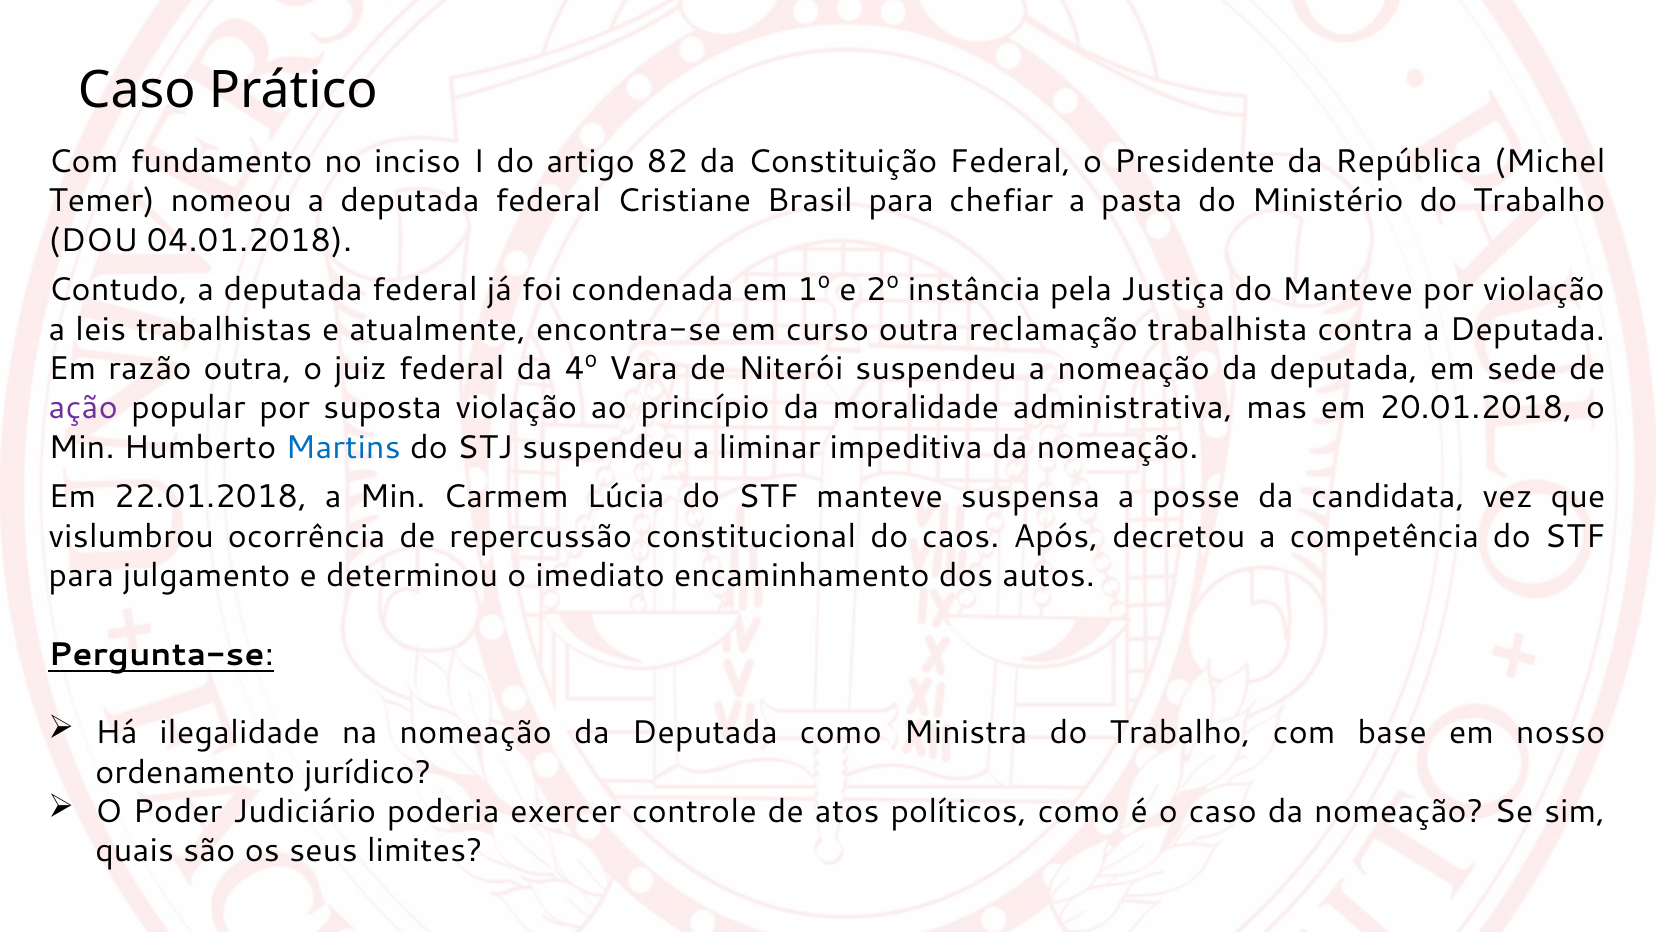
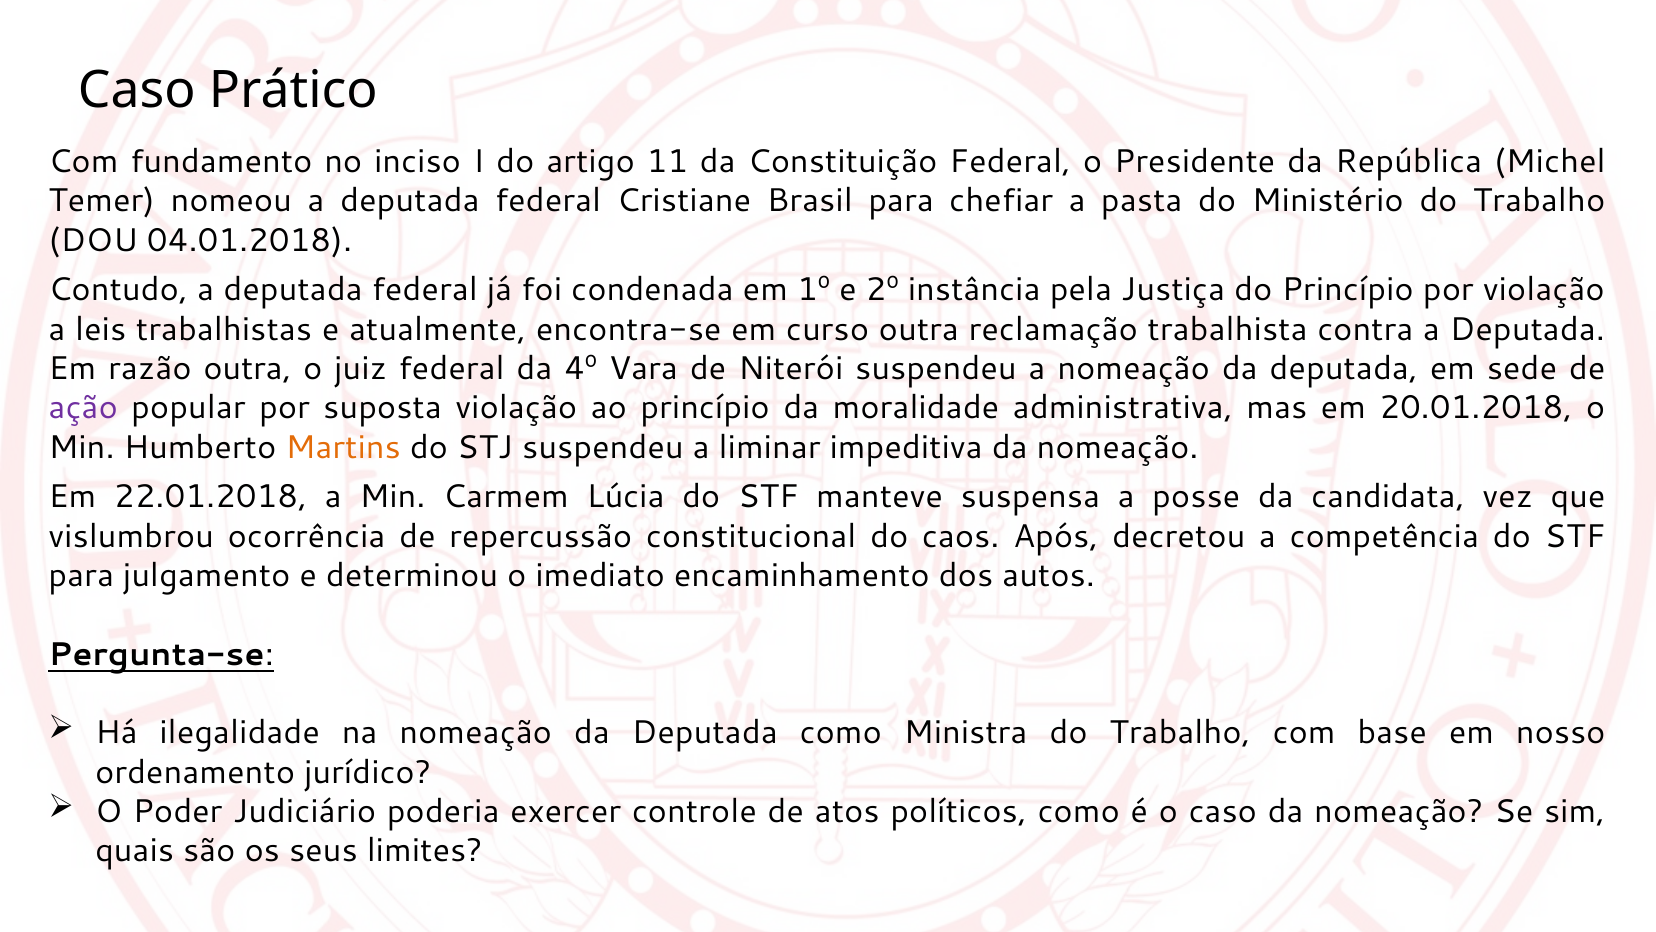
82: 82 -> 11
do Manteve: Manteve -> Princípio
Martins colour: blue -> orange
